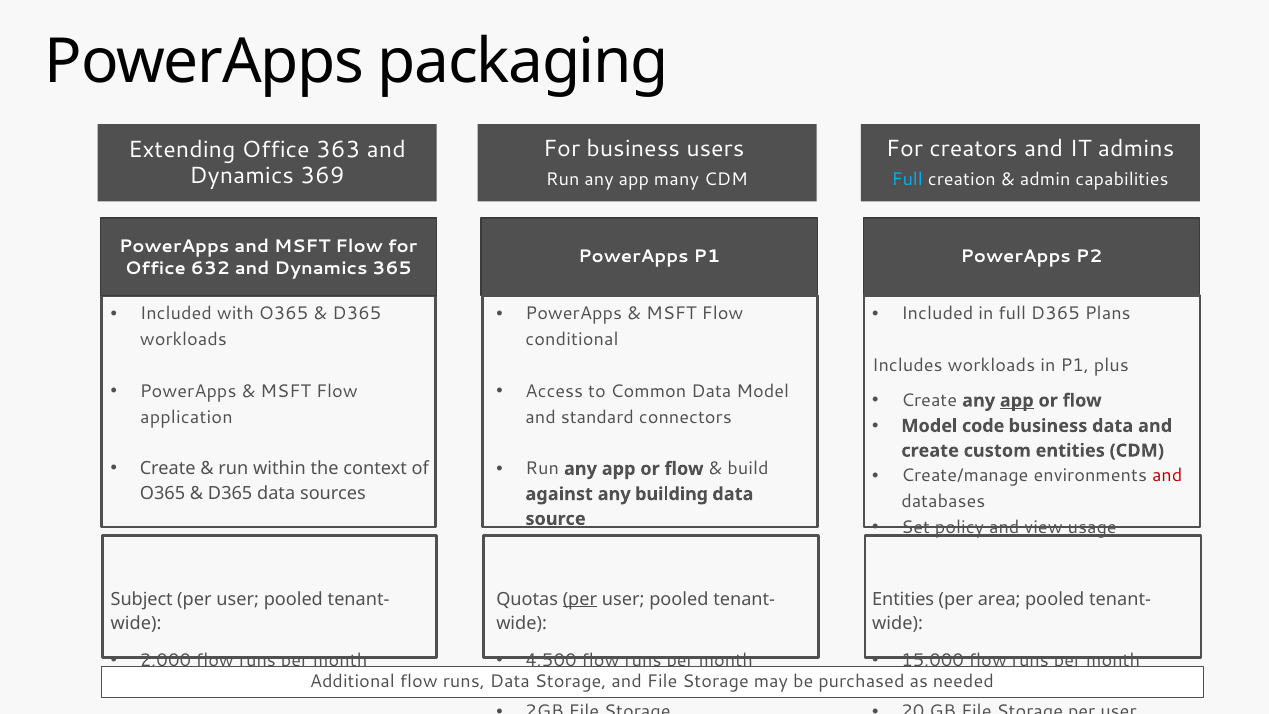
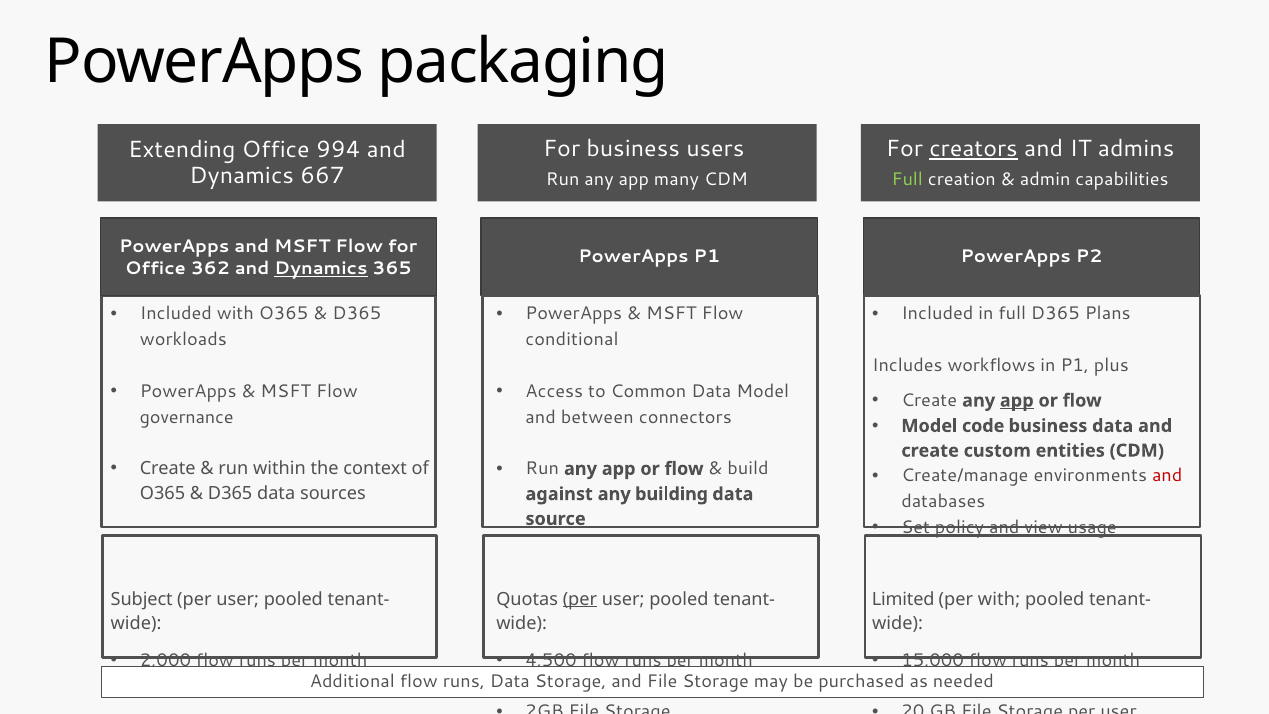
creators underline: none -> present
363: 363 -> 994
369: 369 -> 667
Full at (907, 179) colour: light blue -> light green
632: 632 -> 362
Dynamics at (321, 269) underline: none -> present
Includes workloads: workloads -> workflows
application: application -> governance
standard: standard -> between
Entities at (903, 599): Entities -> Limited
per area: area -> with
